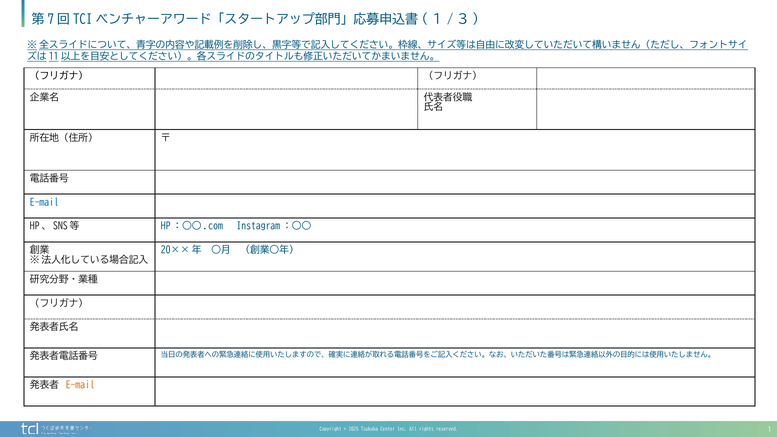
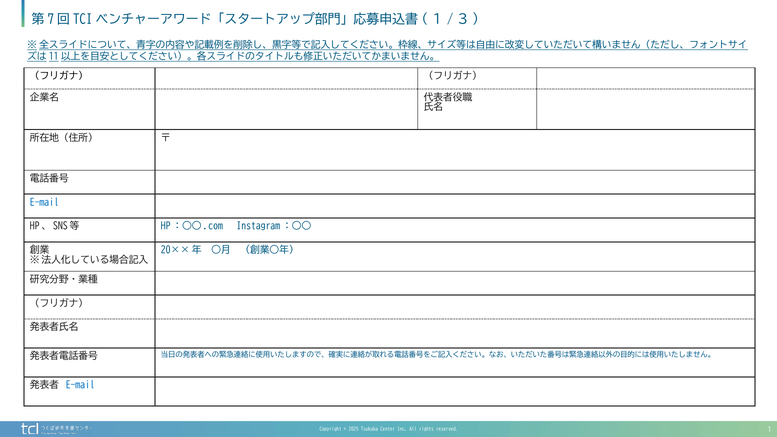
E-mail at (80, 385) colour: orange -> blue
